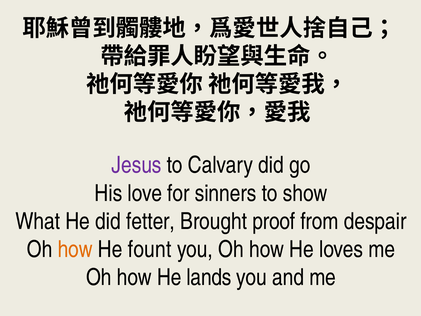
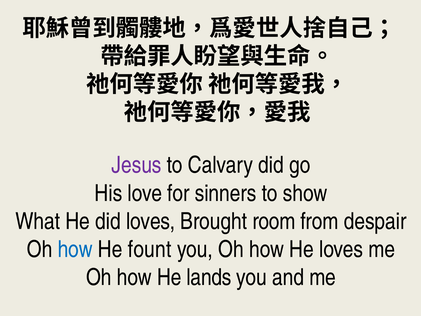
did fetter: fetter -> loves
proof: proof -> room
how at (75, 249) colour: orange -> blue
